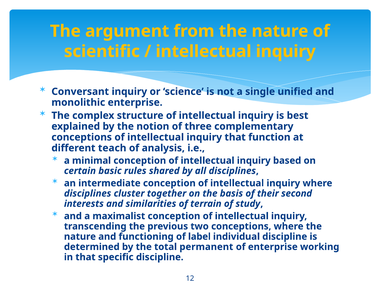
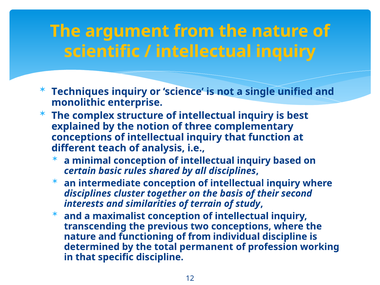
Conversant: Conversant -> Techniques
of label: label -> from
of enterprise: enterprise -> profession
